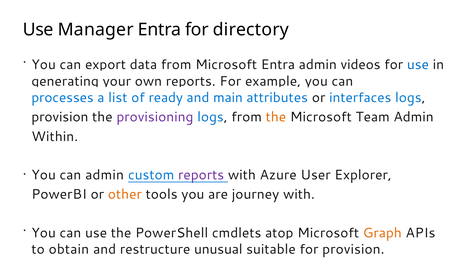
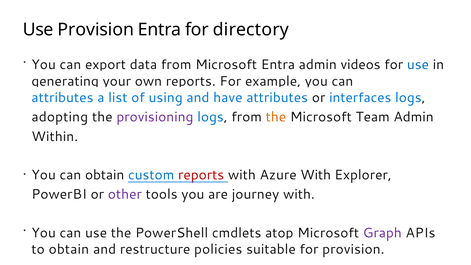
Use Manager: Manager -> Provision
processes at (63, 98): processes -> attributes
ready: ready -> using
main: main -> have
provision at (60, 117): provision -> adopting
can admin: admin -> obtain
reports at (201, 175) colour: purple -> red
Azure User: User -> With
other colour: orange -> purple
Graph colour: orange -> purple
unusual: unusual -> policies
